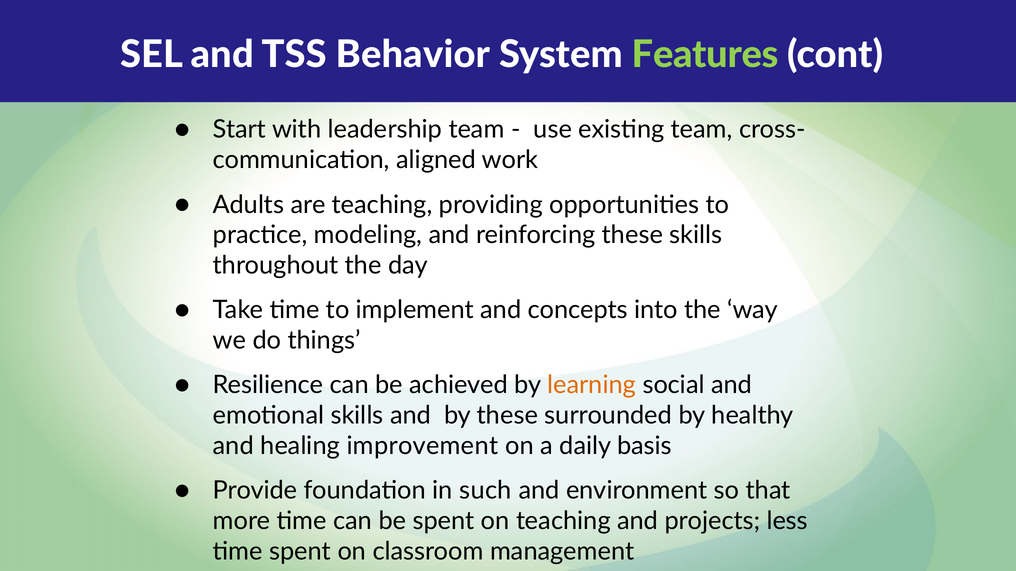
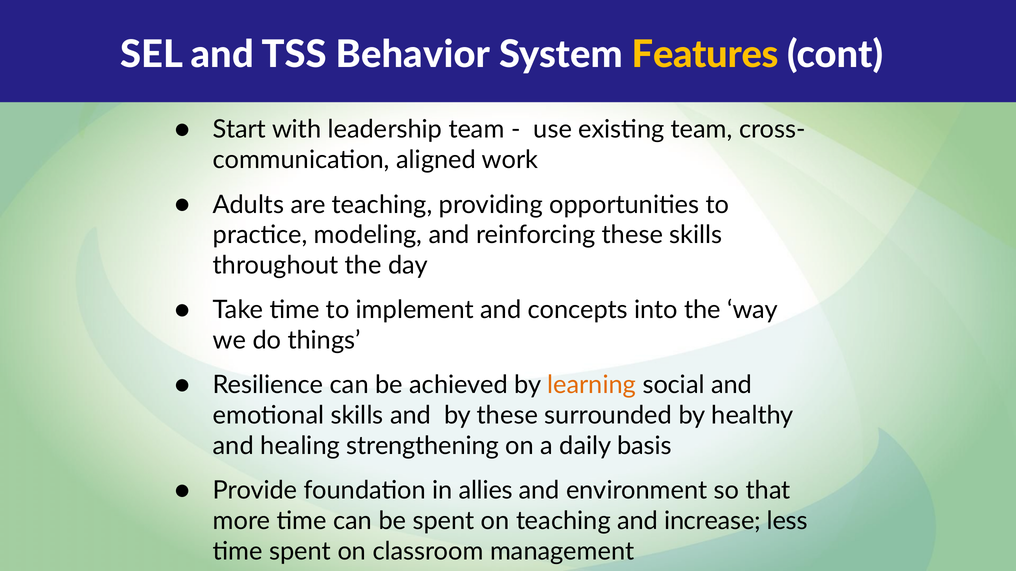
Features colour: light green -> yellow
improvement: improvement -> strengthening
such: such -> allies
projects: projects -> increase
